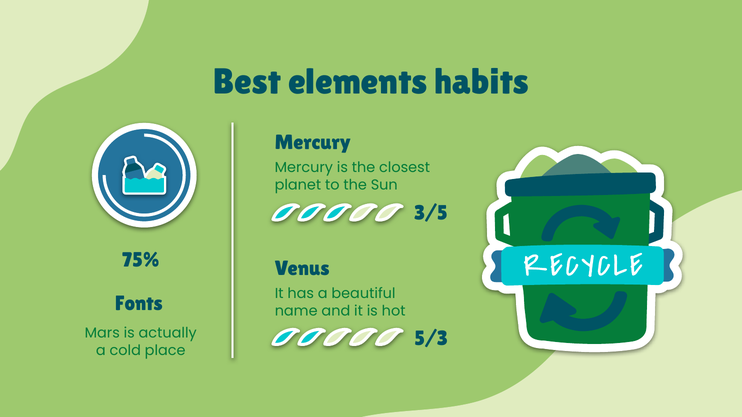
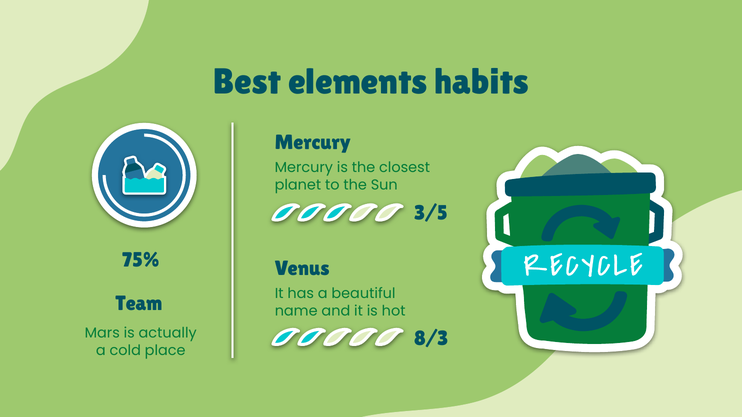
Fonts: Fonts -> Team
5/3: 5/3 -> 8/3
